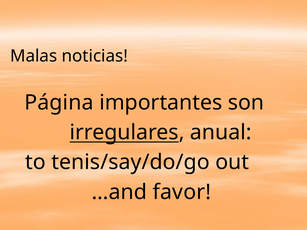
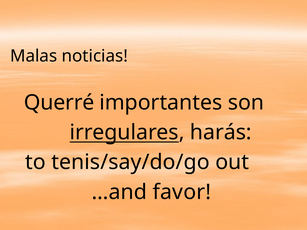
Página: Página -> Querré
anual: anual -> harás
